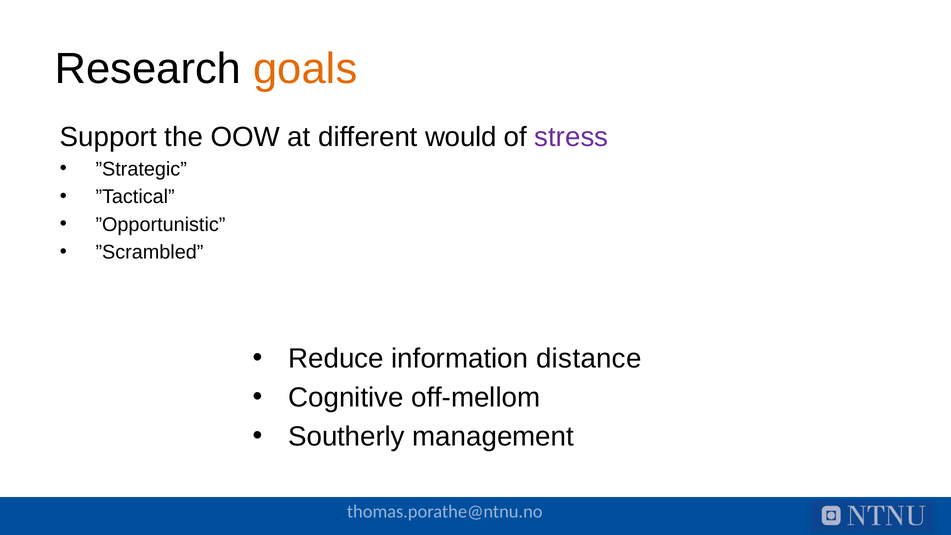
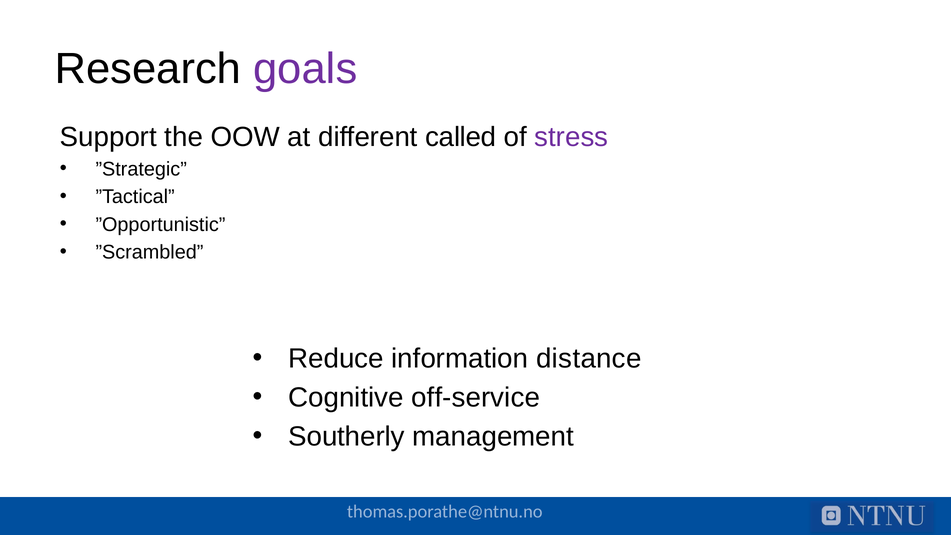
goals colour: orange -> purple
would: would -> called
off-mellom: off-mellom -> off-service
